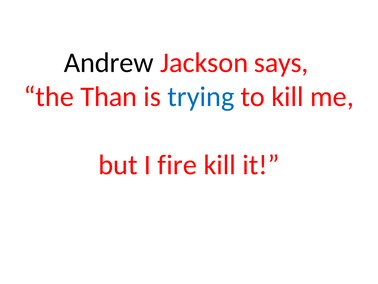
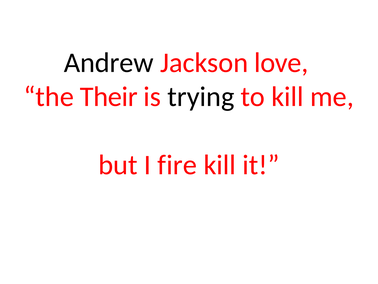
says: says -> love
Than: Than -> Their
trying colour: blue -> black
